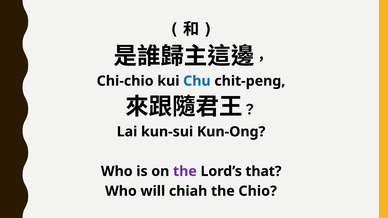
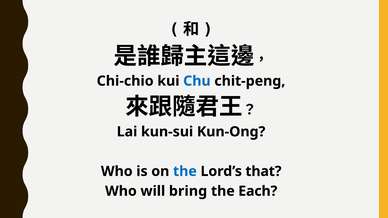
the at (185, 171) colour: purple -> blue
chiah: chiah -> bring
Chio: Chio -> Each
